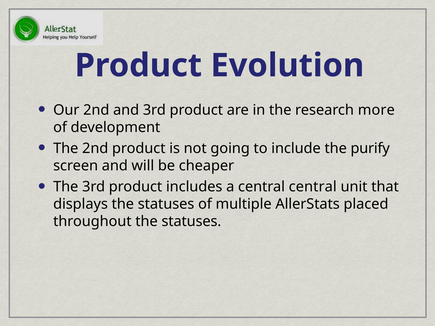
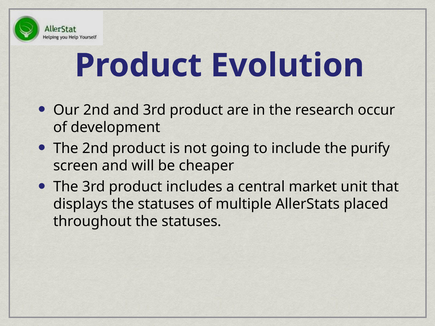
more: more -> occur
central central: central -> market
